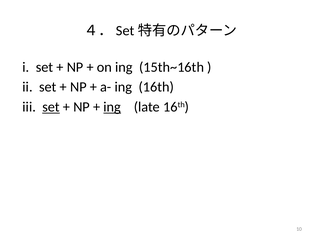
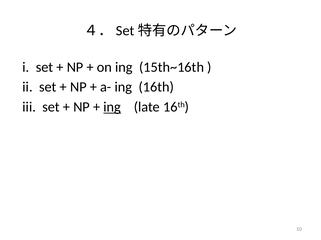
set at (51, 107) underline: present -> none
